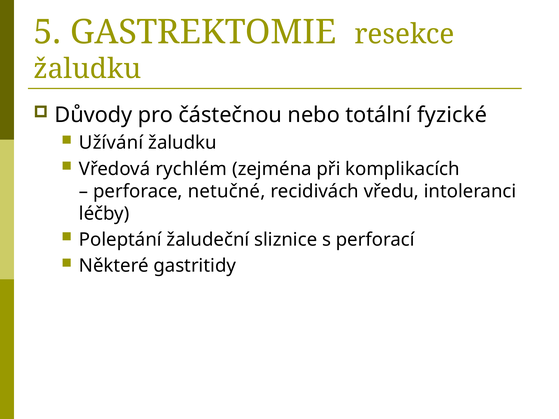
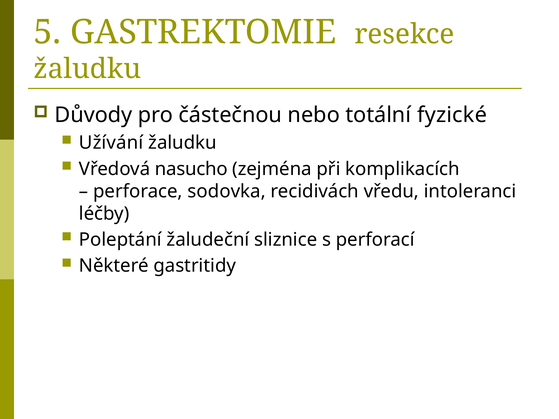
rychlém: rychlém -> nasucho
netučné: netučné -> sodovka
